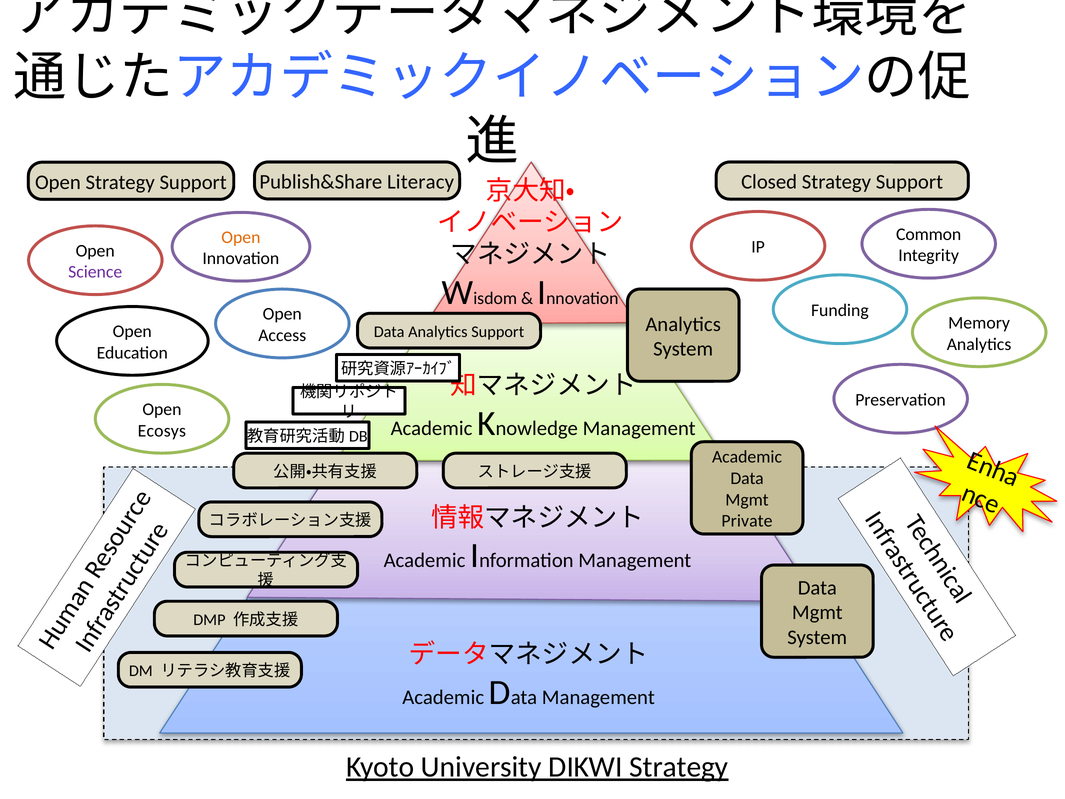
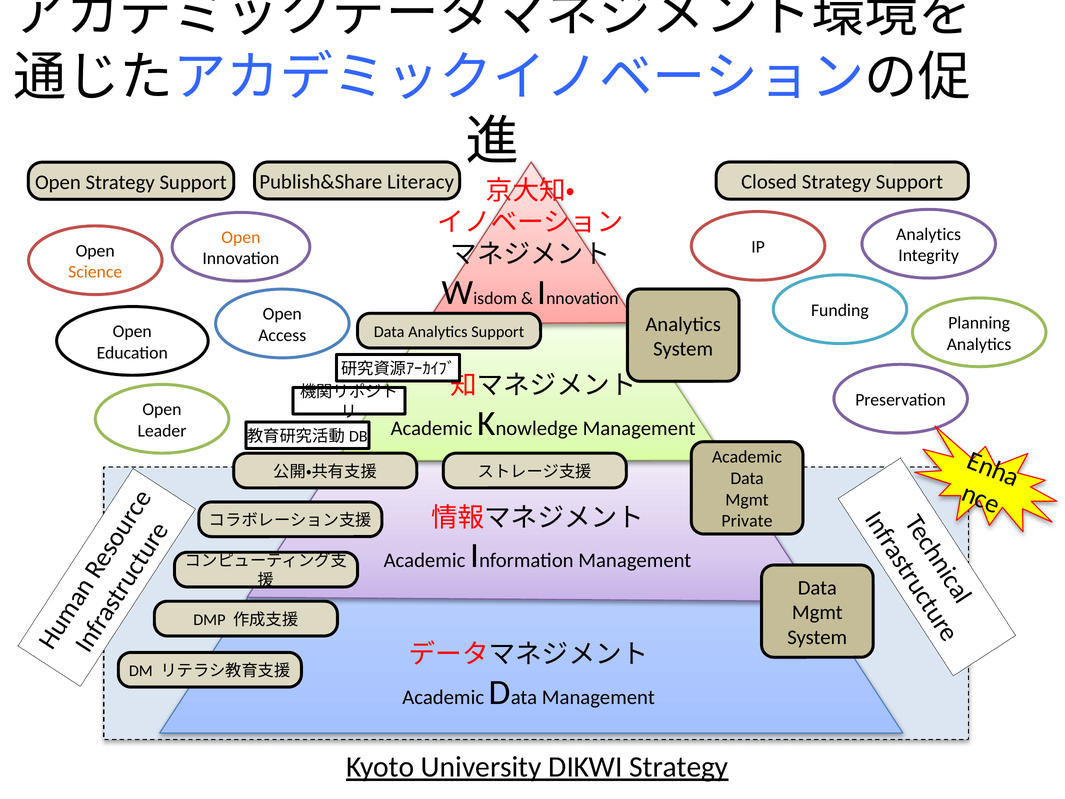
Common at (929, 234): Common -> Analytics
Science colour: purple -> orange
Memory: Memory -> Planning
Ecosys: Ecosys -> Leader
